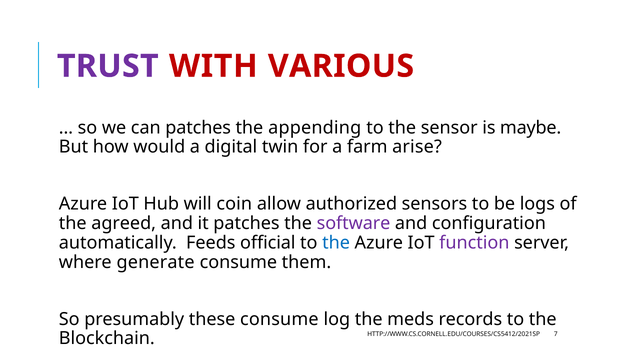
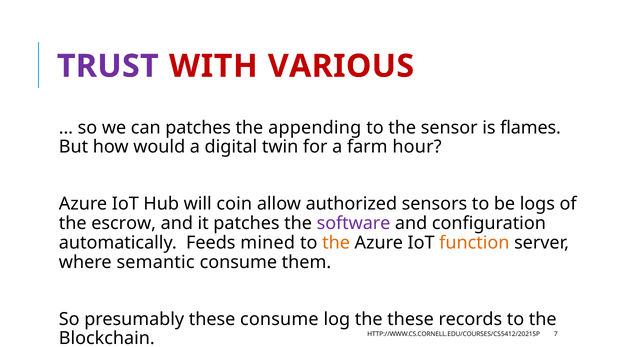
maybe: maybe -> flames
arise: arise -> hour
agreed: agreed -> escrow
official: official -> mined
the at (336, 243) colour: blue -> orange
function colour: purple -> orange
generate: generate -> semantic
the meds: meds -> these
